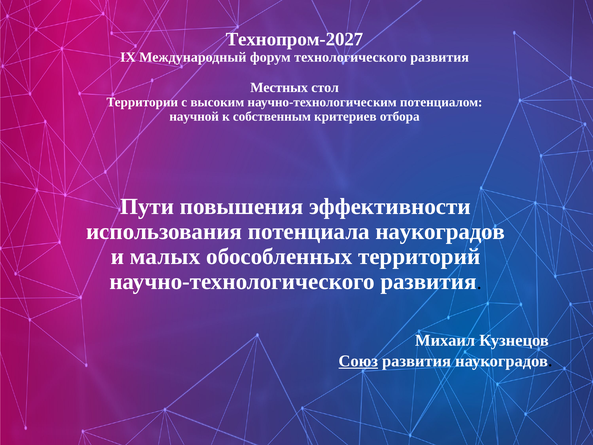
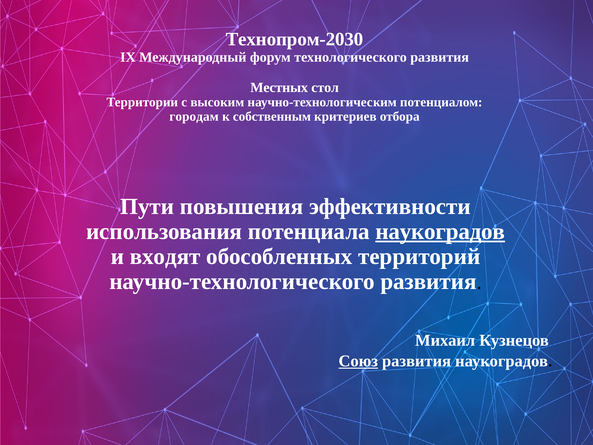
Технопром-2027: Технопром-2027 -> Технопром-2030
научной: научной -> городам
наукоградов at (440, 231) underline: none -> present
малых: малых -> входят
